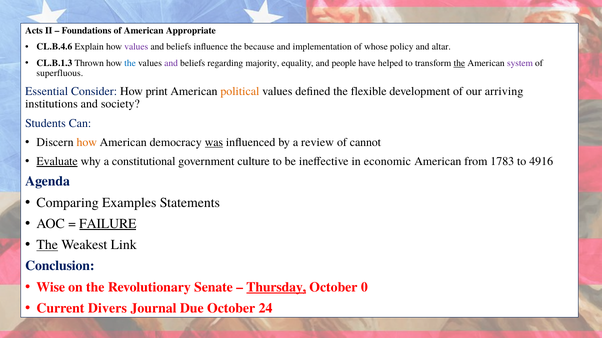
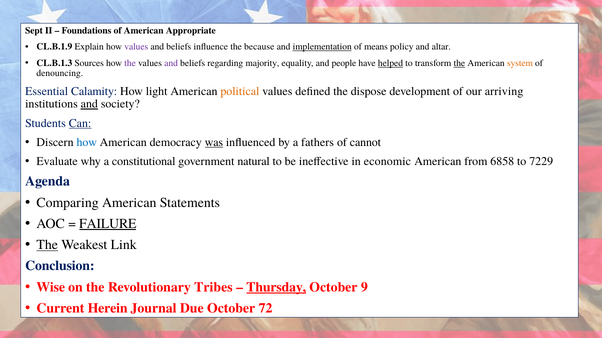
Acts: Acts -> Sept
CL.B.4.6: CL.B.4.6 -> CL.B.1.9
implementation underline: none -> present
whose: whose -> means
Thrown: Thrown -> Sources
the at (130, 63) colour: blue -> purple
helped underline: none -> present
system colour: purple -> orange
superfluous: superfluous -> denouncing
Consider: Consider -> Calamity
print: print -> light
flexible: flexible -> dispose
and at (89, 104) underline: none -> present
Can underline: none -> present
how at (87, 142) colour: orange -> blue
review: review -> fathers
Evaluate underline: present -> none
culture: culture -> natural
1783: 1783 -> 6858
4916: 4916 -> 7229
Comparing Examples: Examples -> American
Senate: Senate -> Tribes
0: 0 -> 9
Divers: Divers -> Herein
24: 24 -> 72
